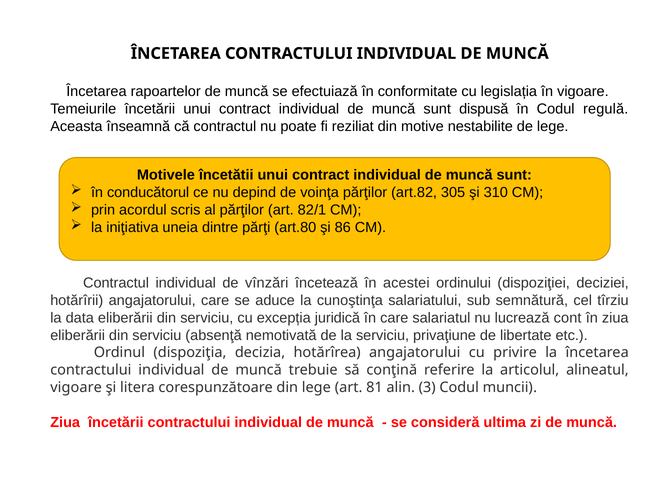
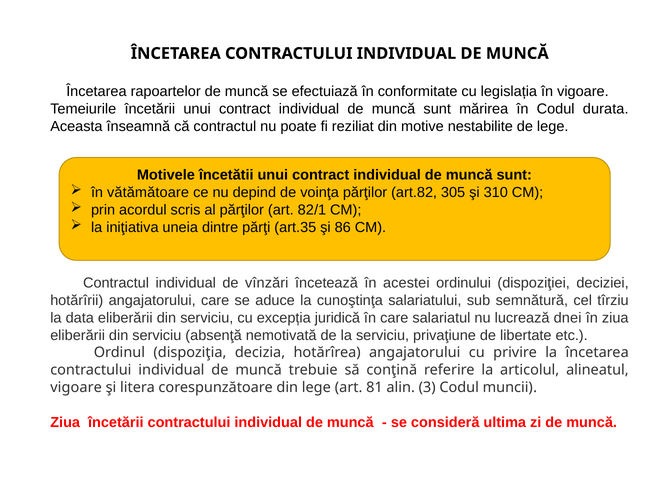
dispusă: dispusă -> mărirea
regulă: regulă -> durata
conducătorul: conducătorul -> vătămătoare
art.80: art.80 -> art.35
cont: cont -> dnei
